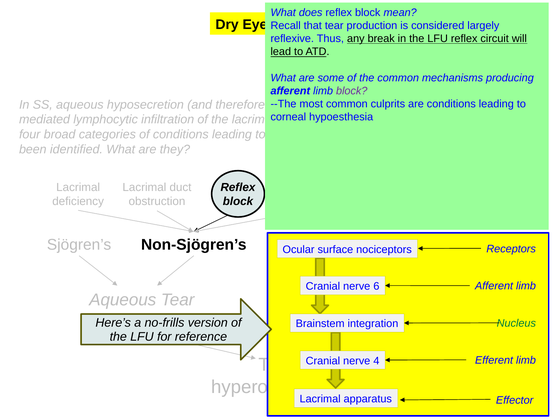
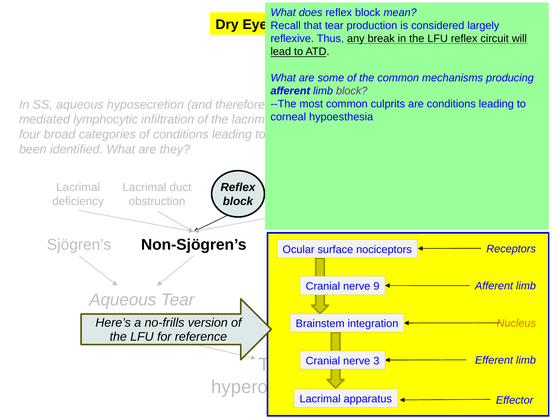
6: 6 -> 9
Nucleus colour: green -> orange
4: 4 -> 3
